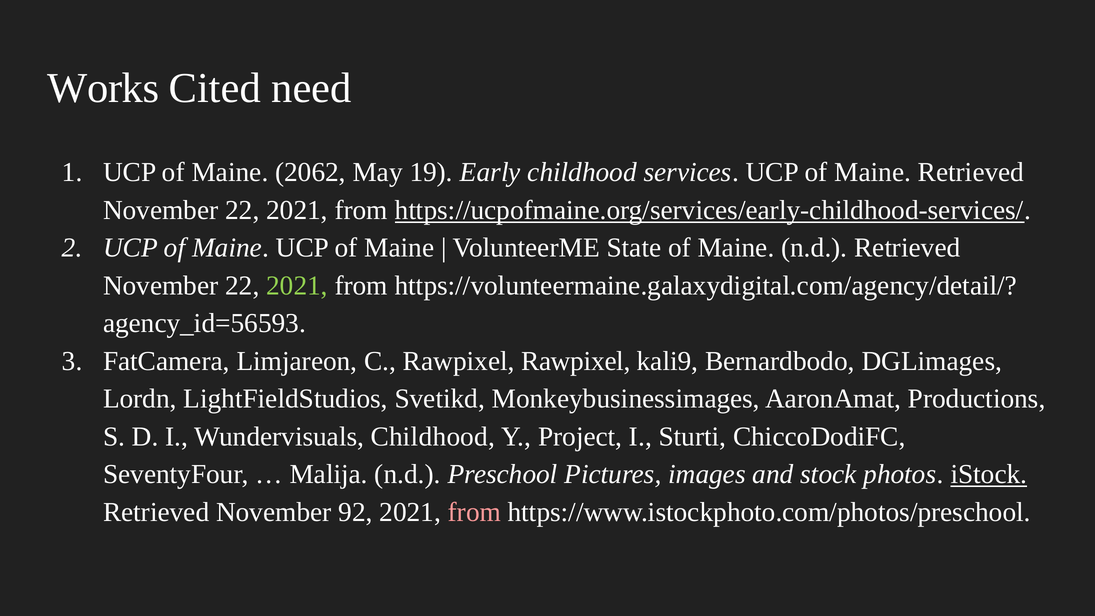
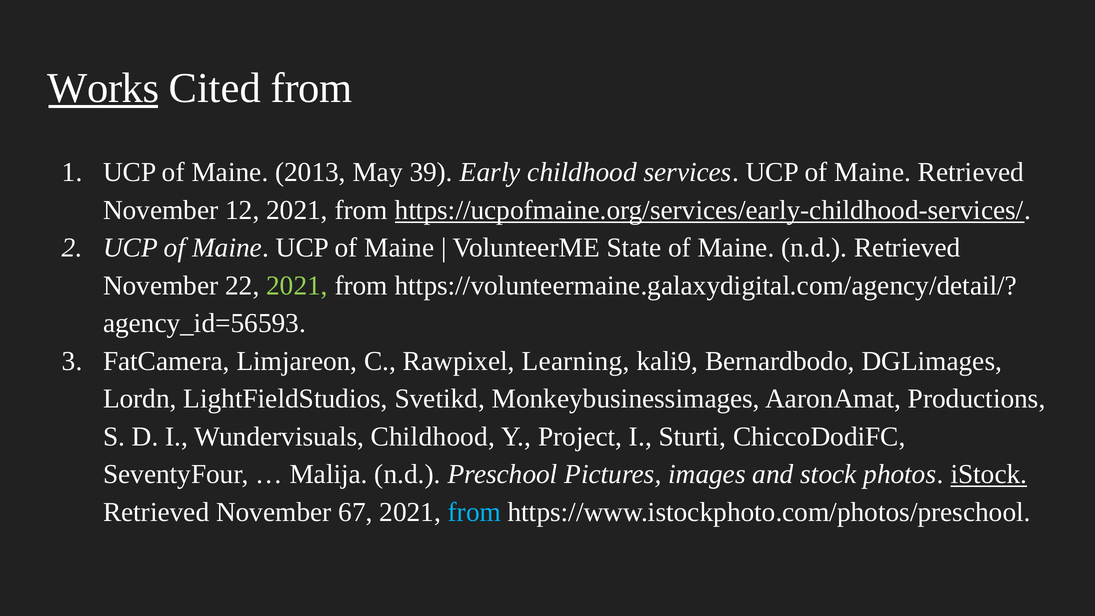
Works underline: none -> present
Cited need: need -> from
2062: 2062 -> 2013
19: 19 -> 39
22 at (242, 210): 22 -> 12
Rawpixel Rawpixel: Rawpixel -> Learning
92: 92 -> 67
from at (474, 512) colour: pink -> light blue
